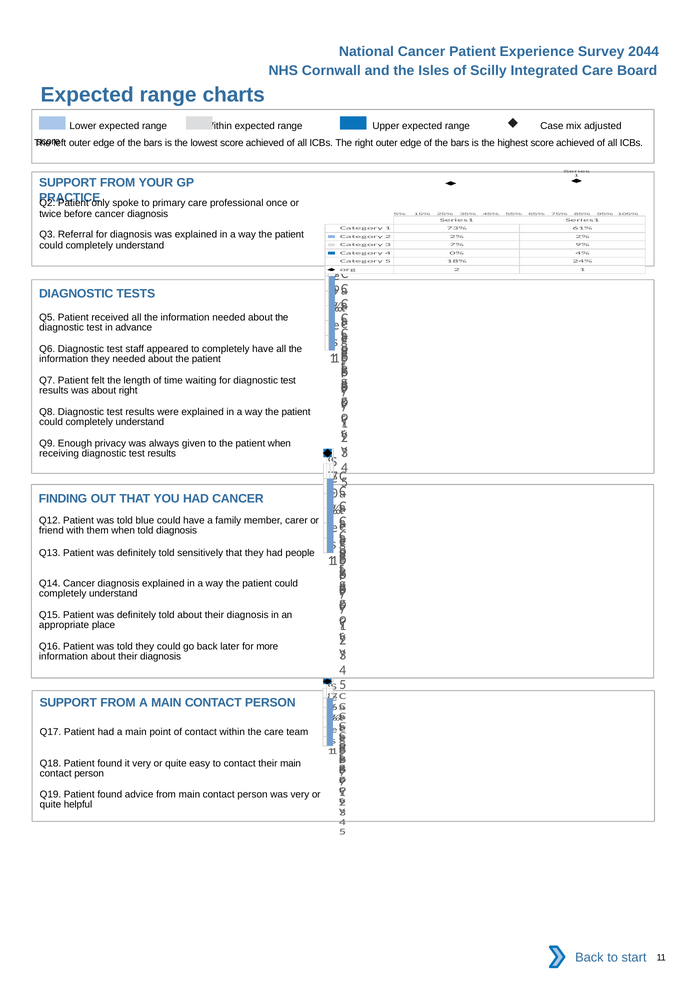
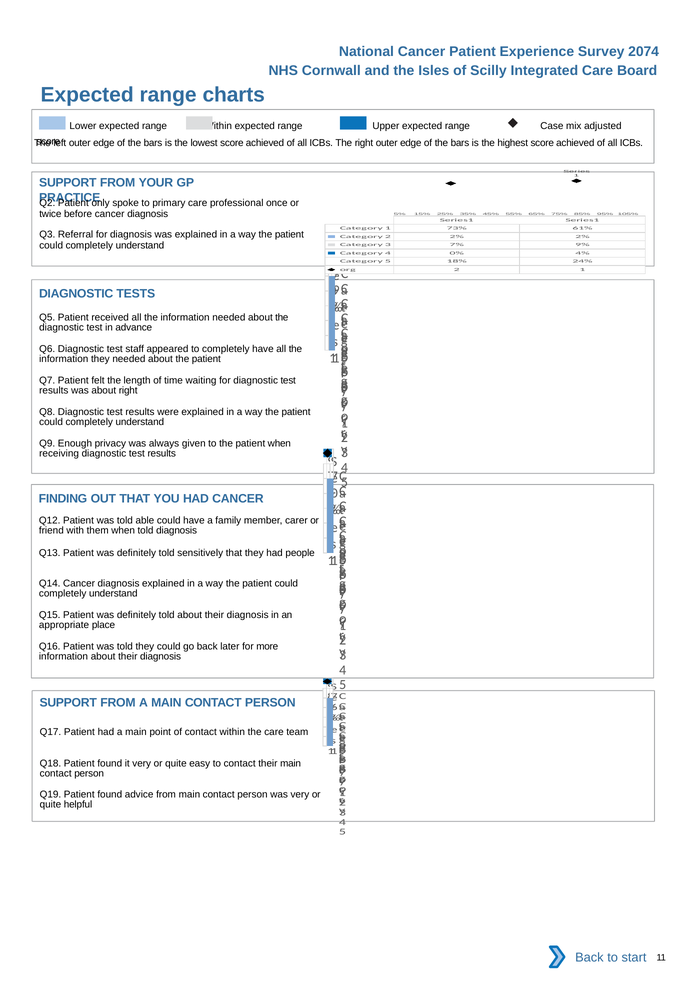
2044: 2044 -> 2074
blue: blue -> able
